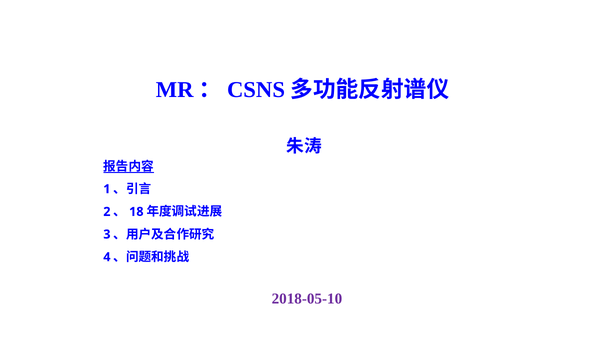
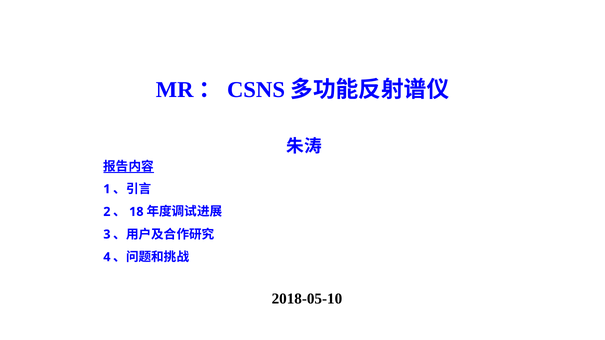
2018-05-10 colour: purple -> black
